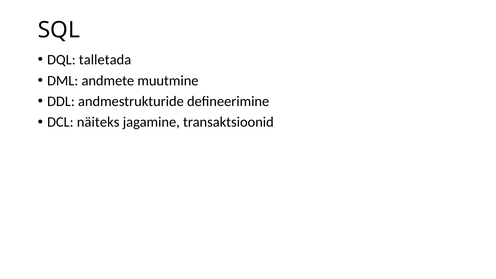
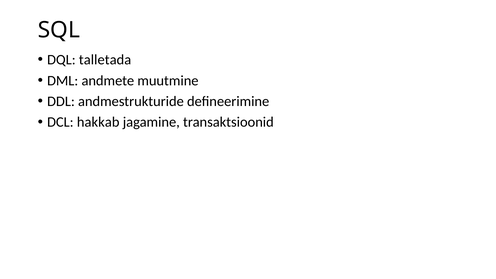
näiteks: näiteks -> hakkab
